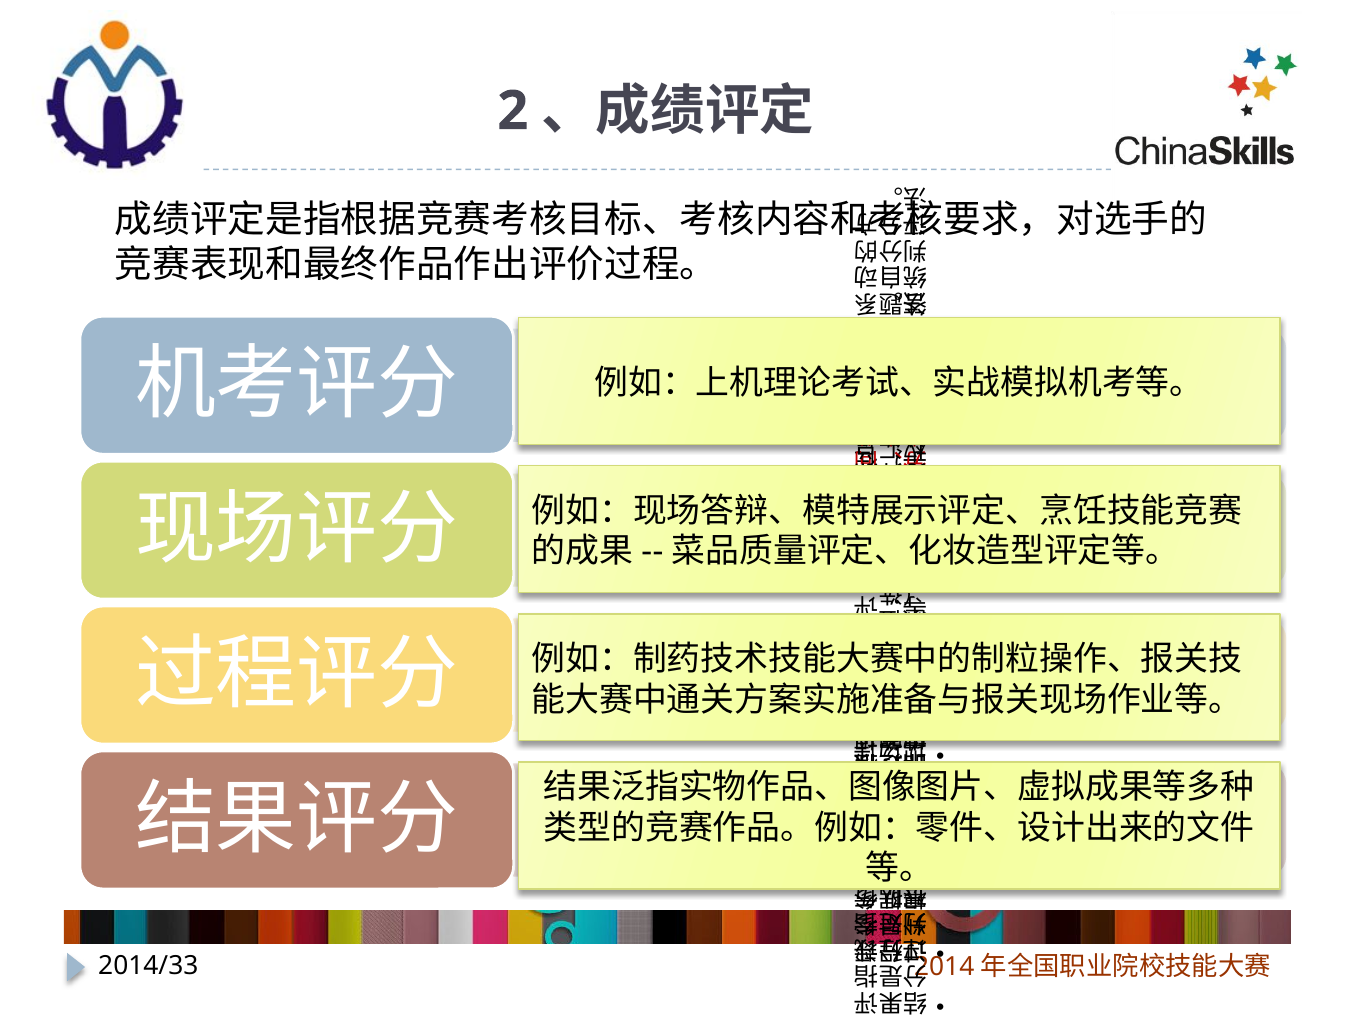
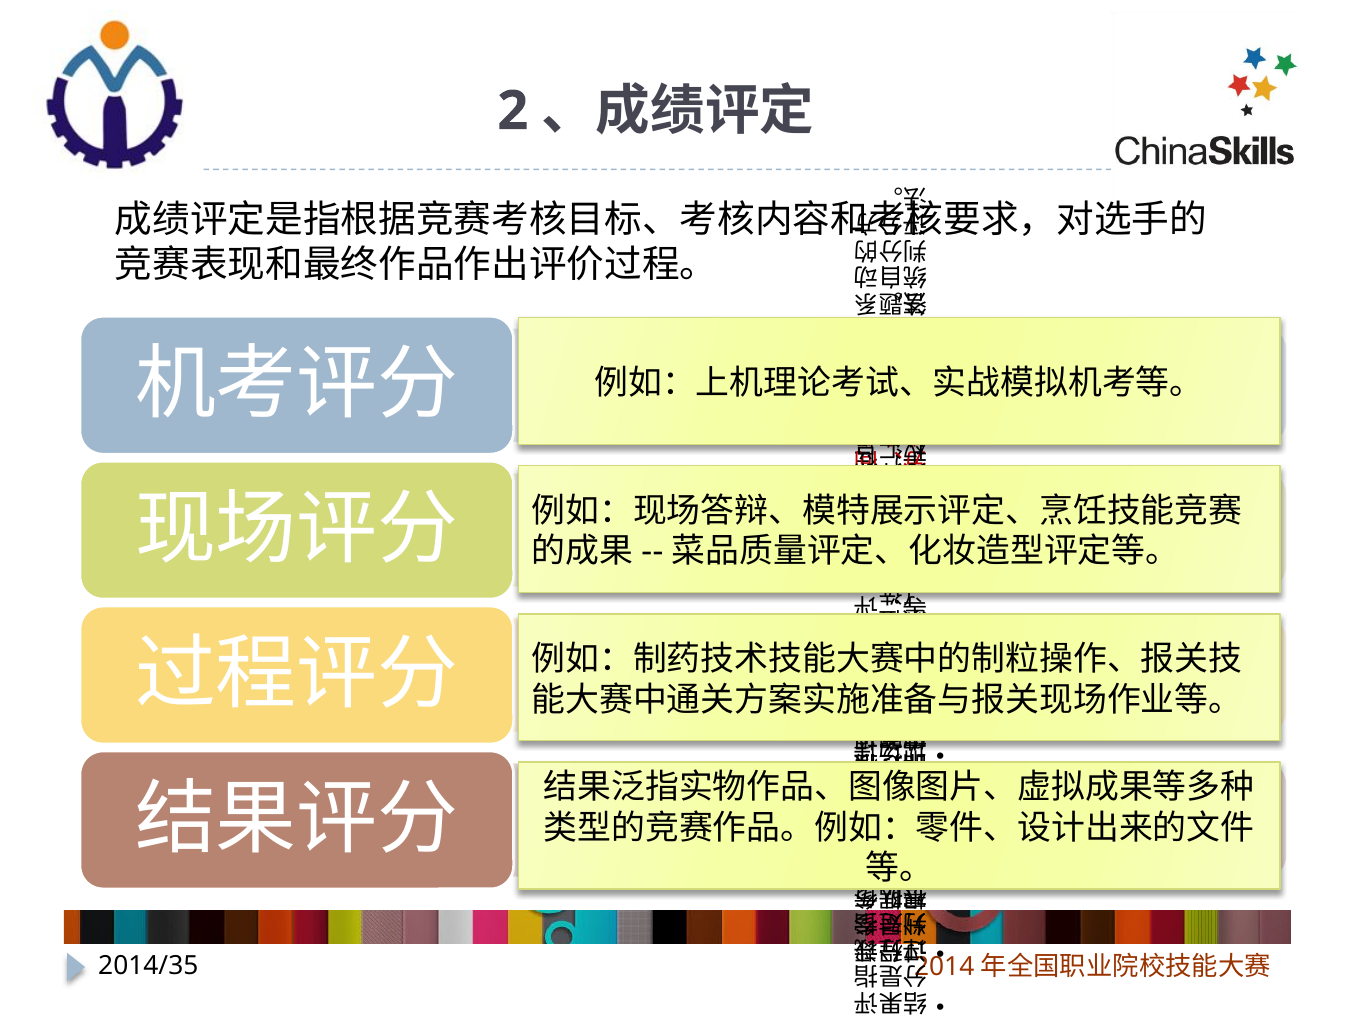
2014/33: 2014/33 -> 2014/35
